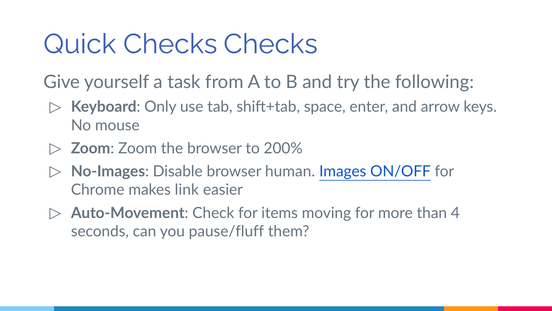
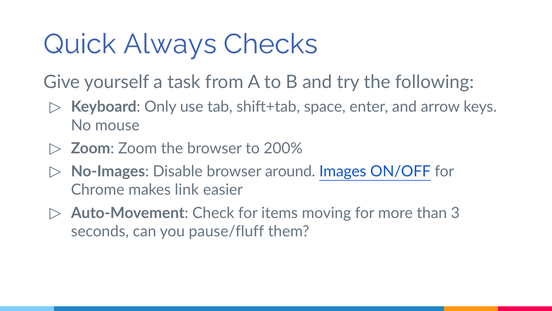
Quick Checks: Checks -> Always
human: human -> around
4: 4 -> 3
